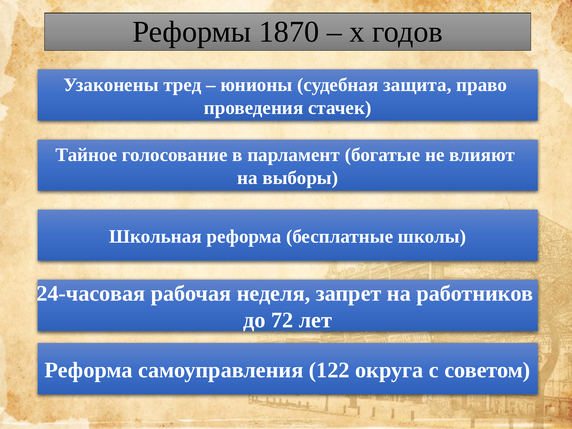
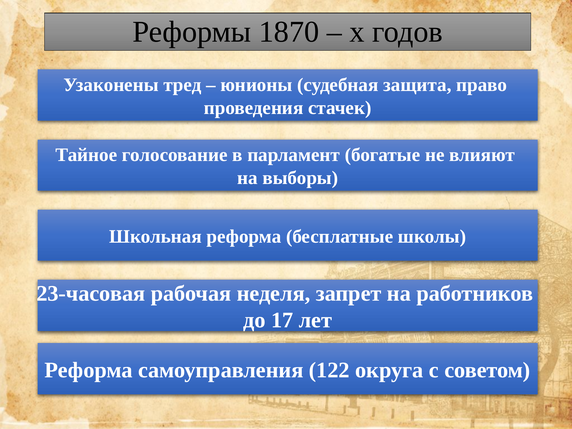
24-часовая: 24-часовая -> 23-часовая
72: 72 -> 17
